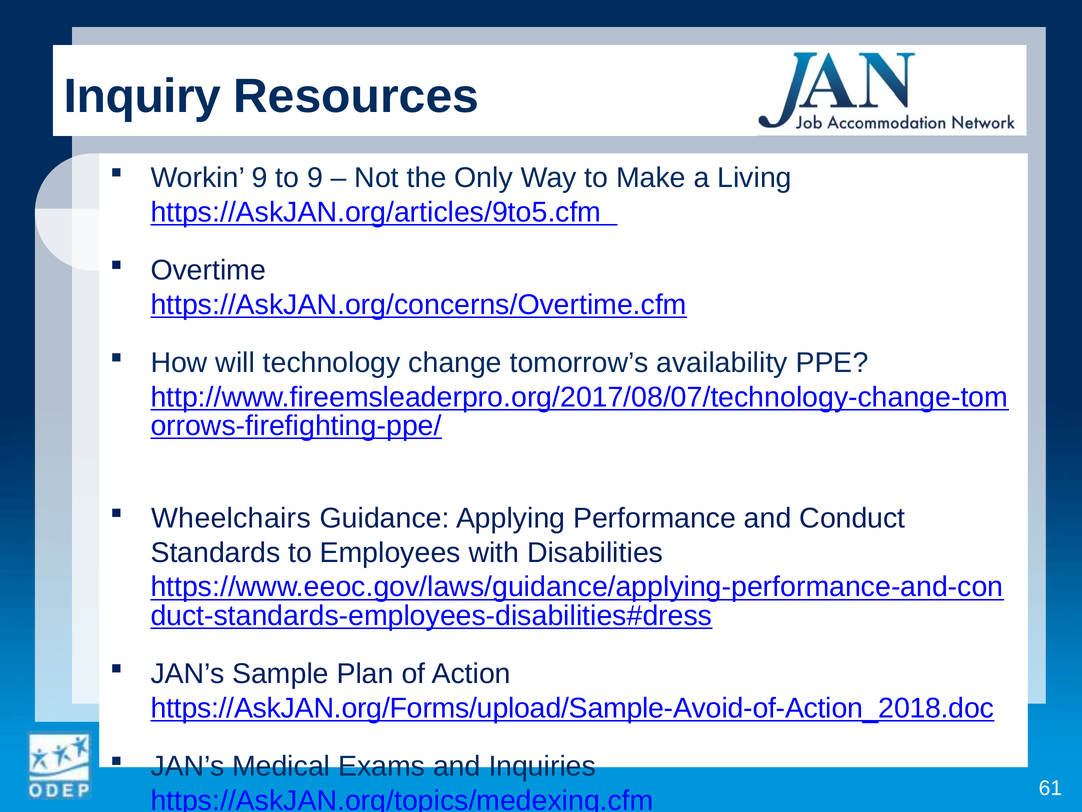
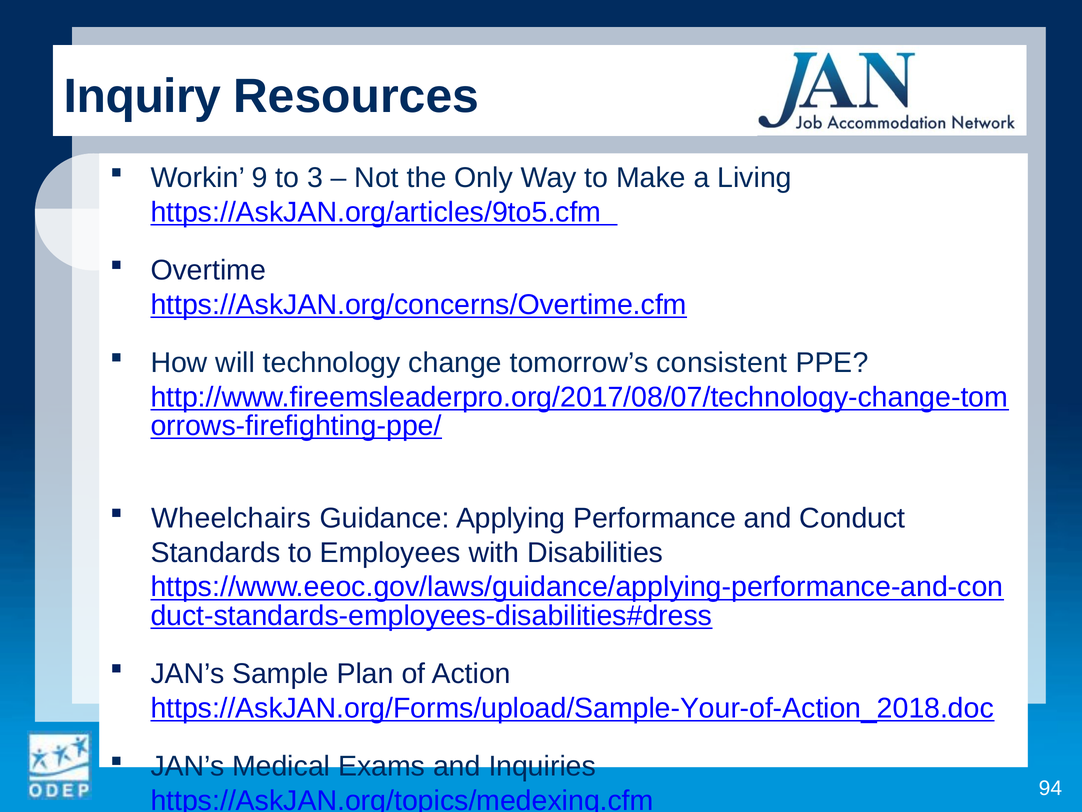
to 9: 9 -> 3
availability: availability -> consistent
https://AskJAN.org/Forms/upload/Sample-Avoid-of-Action_2018.doc: https://AskJAN.org/Forms/upload/Sample-Avoid-of-Action_2018.doc -> https://AskJAN.org/Forms/upload/Sample-Your-of-Action_2018.doc
61: 61 -> 94
